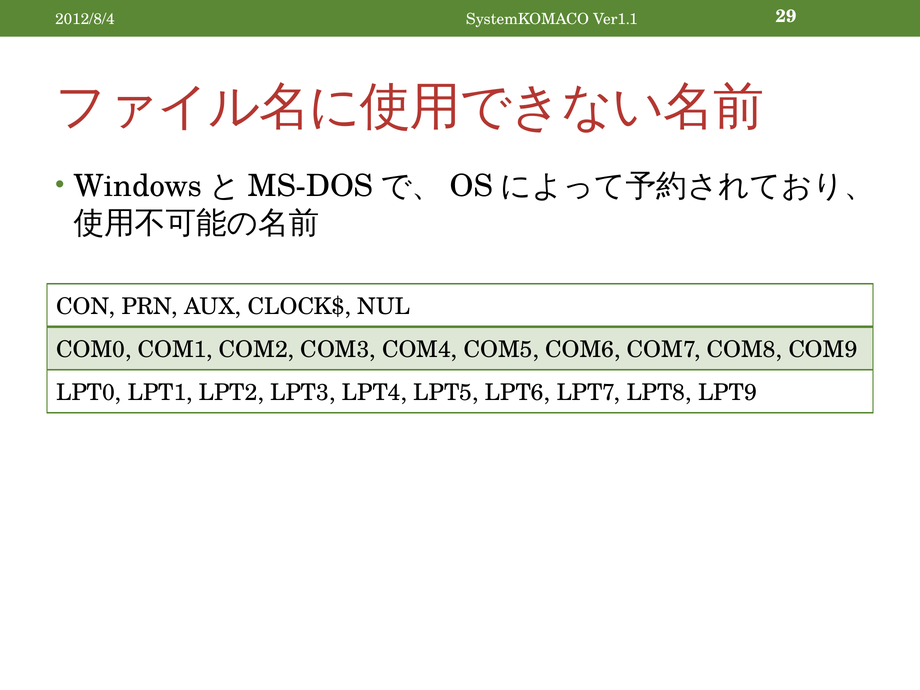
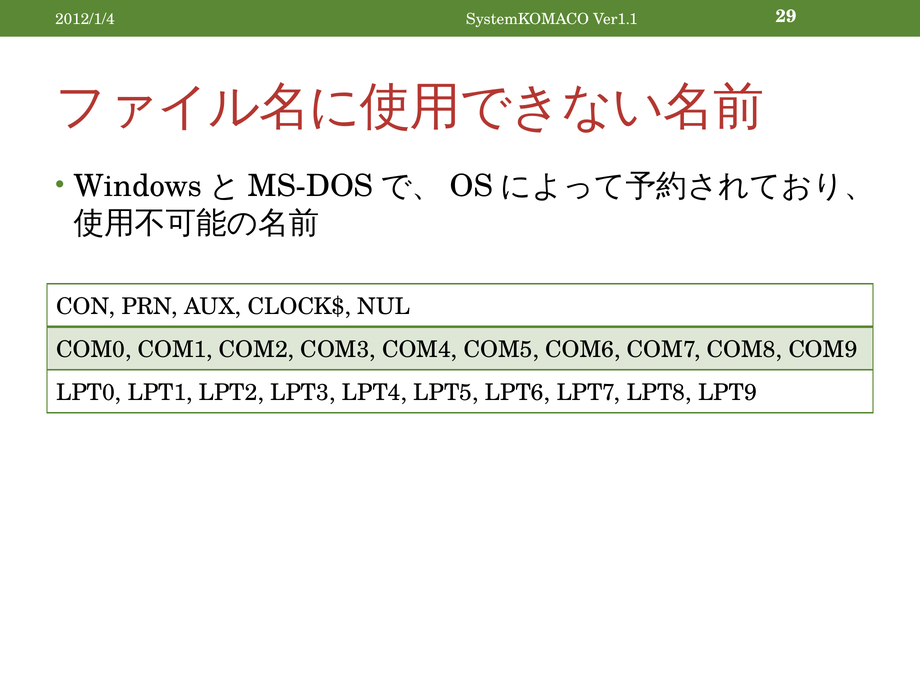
2012/8/4: 2012/8/4 -> 2012/1/4
